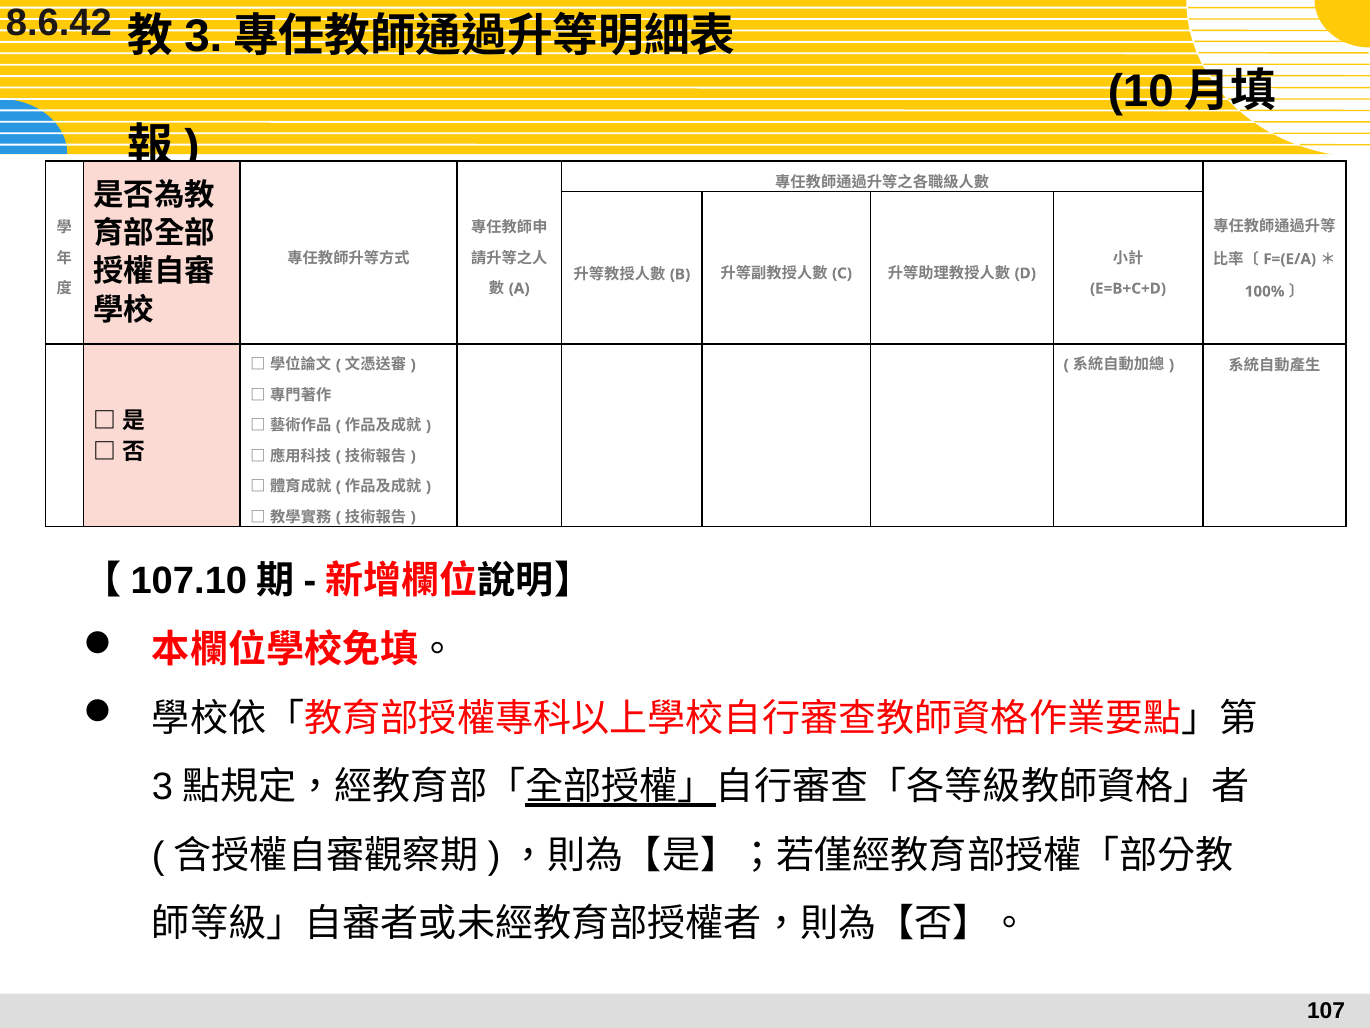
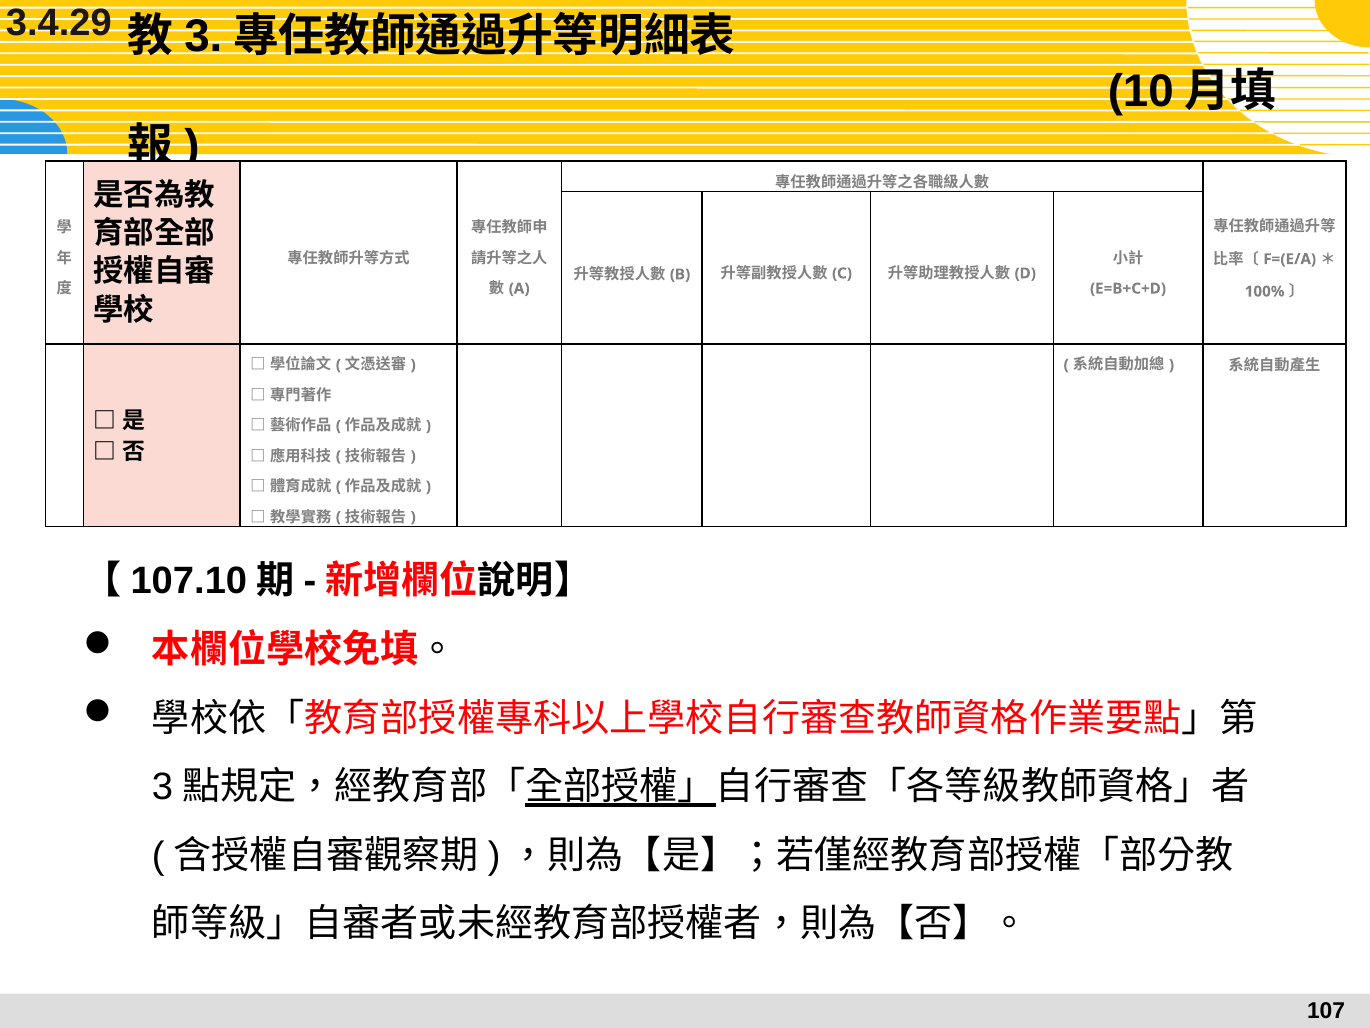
8.6.42: 8.6.42 -> 3.4.29
